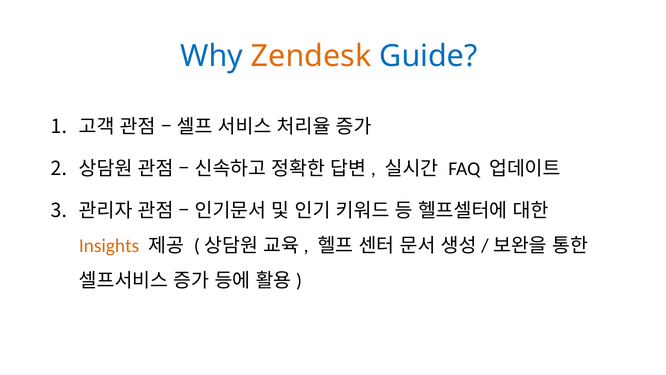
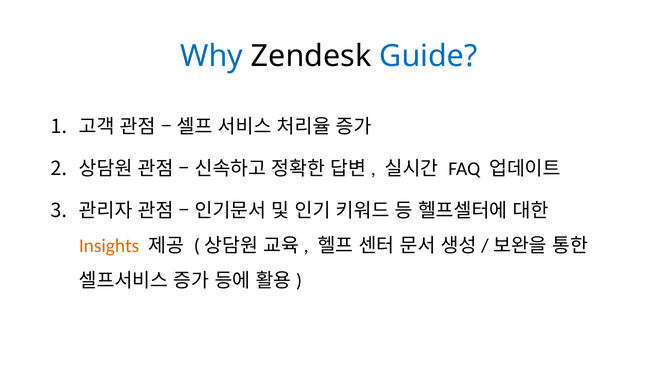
Zendesk colour: orange -> black
